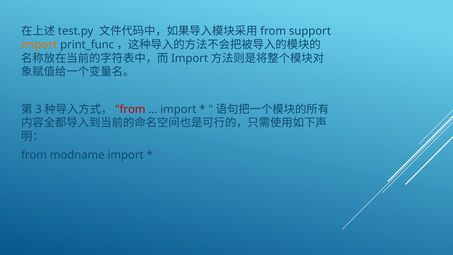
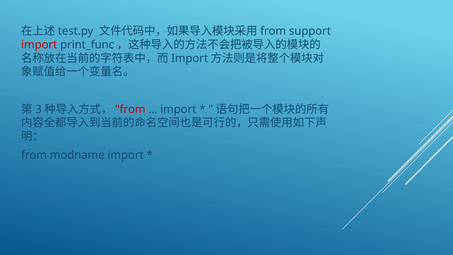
import at (39, 45) colour: orange -> red
